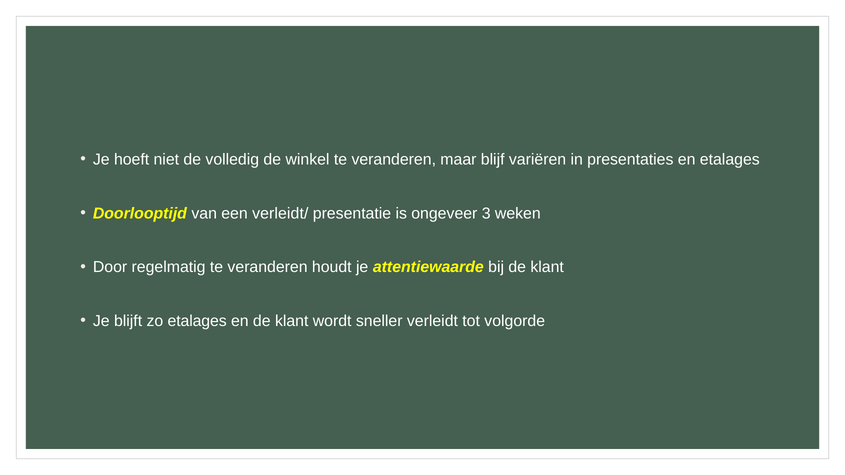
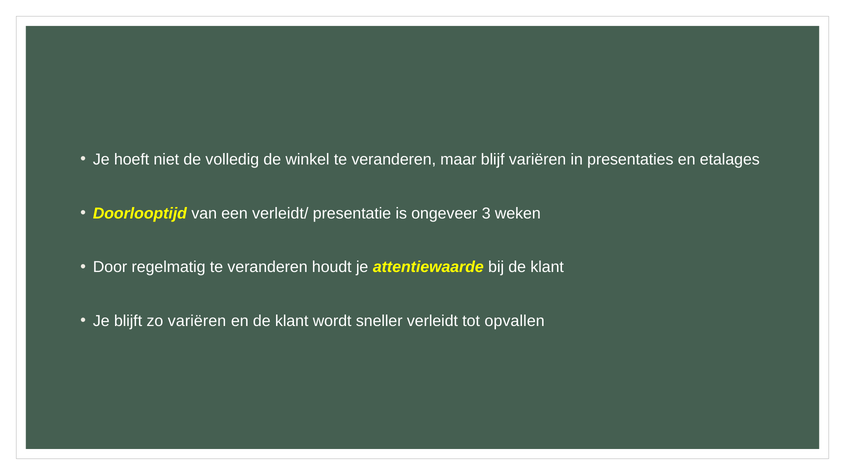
zo etalages: etalages -> variëren
volgorde: volgorde -> opvallen
